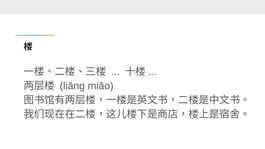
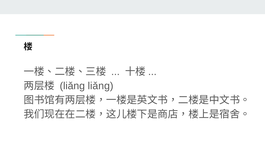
liǎng miǎo: miǎo -> liǎng
